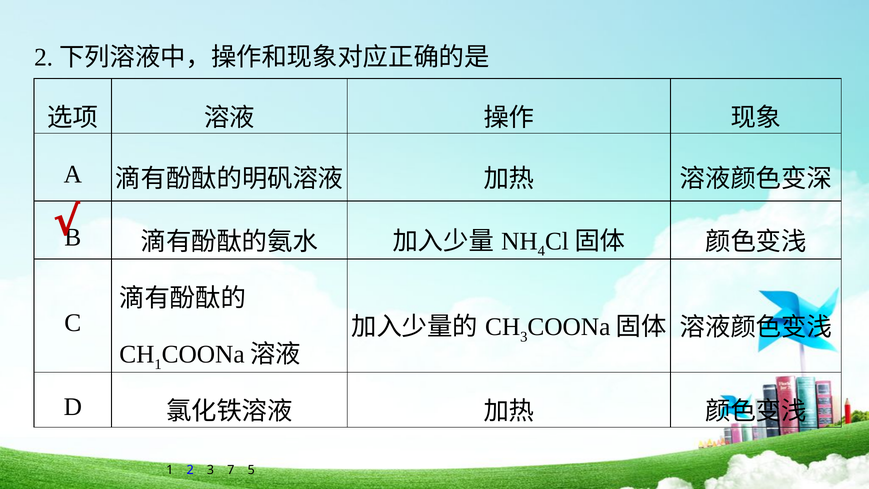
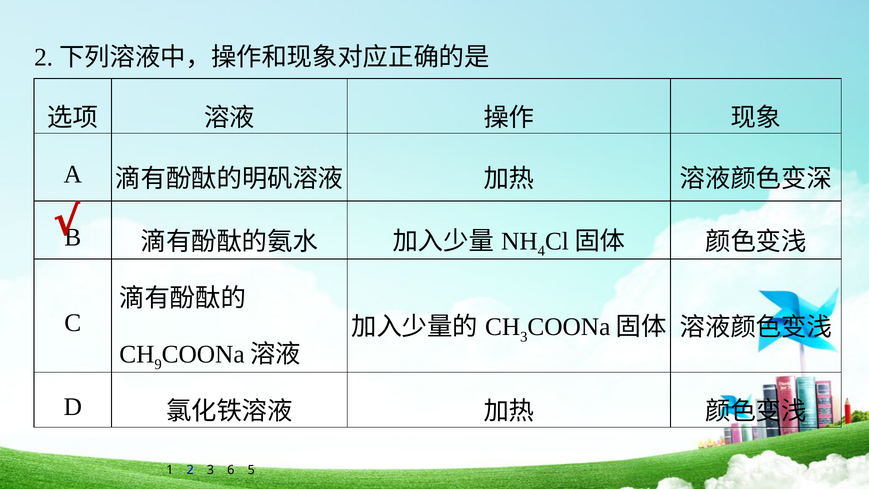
1 at (158, 364): 1 -> 9
7: 7 -> 6
